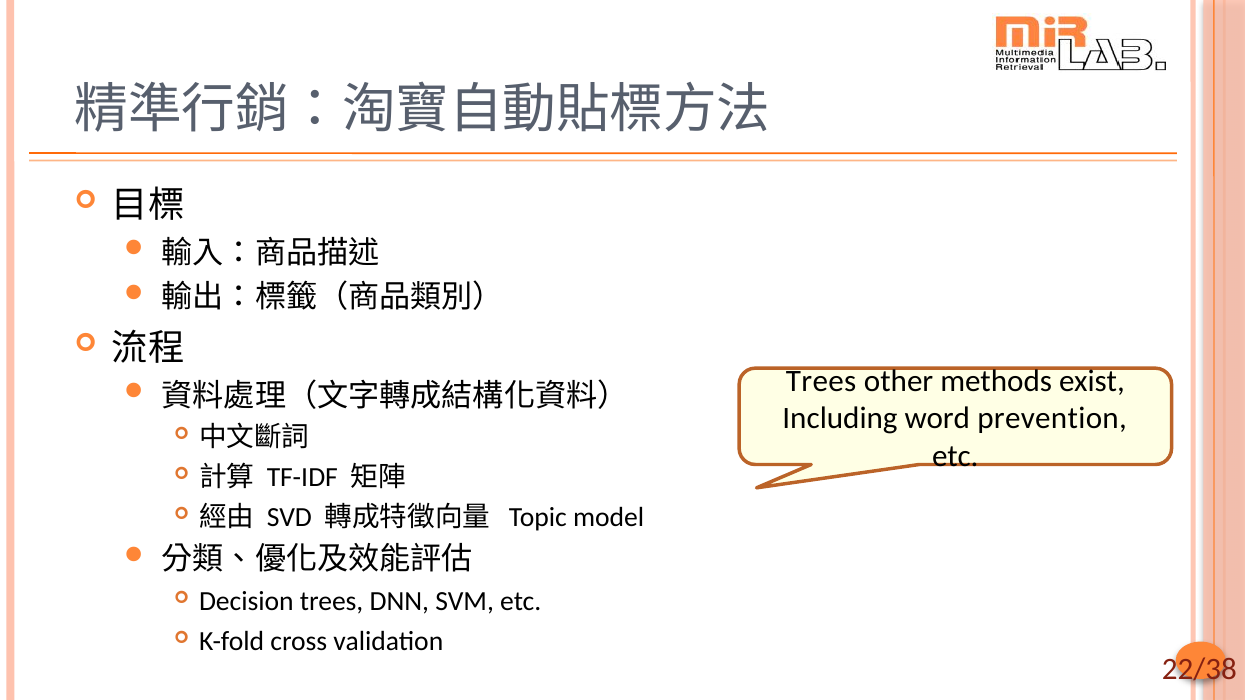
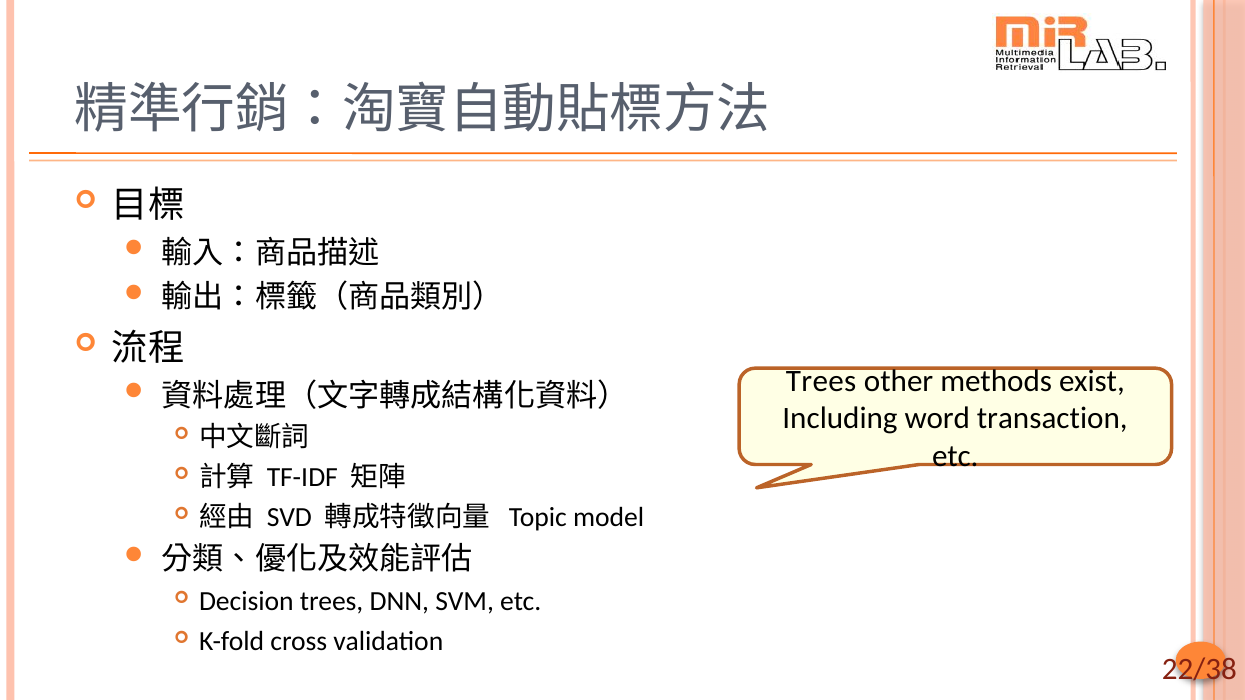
prevention: prevention -> transaction
